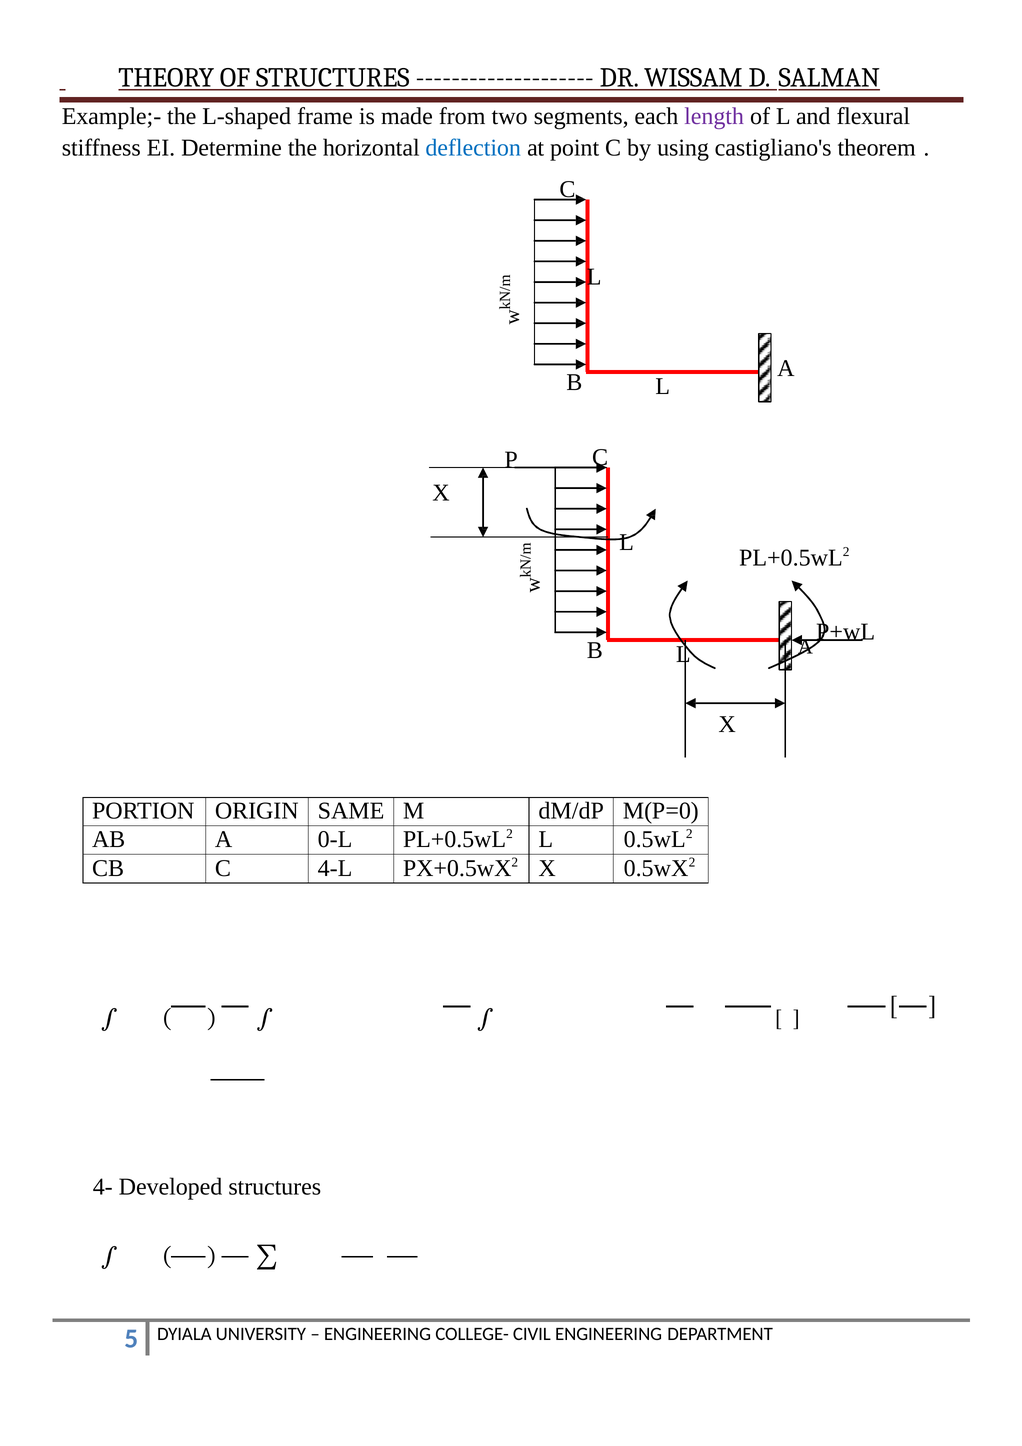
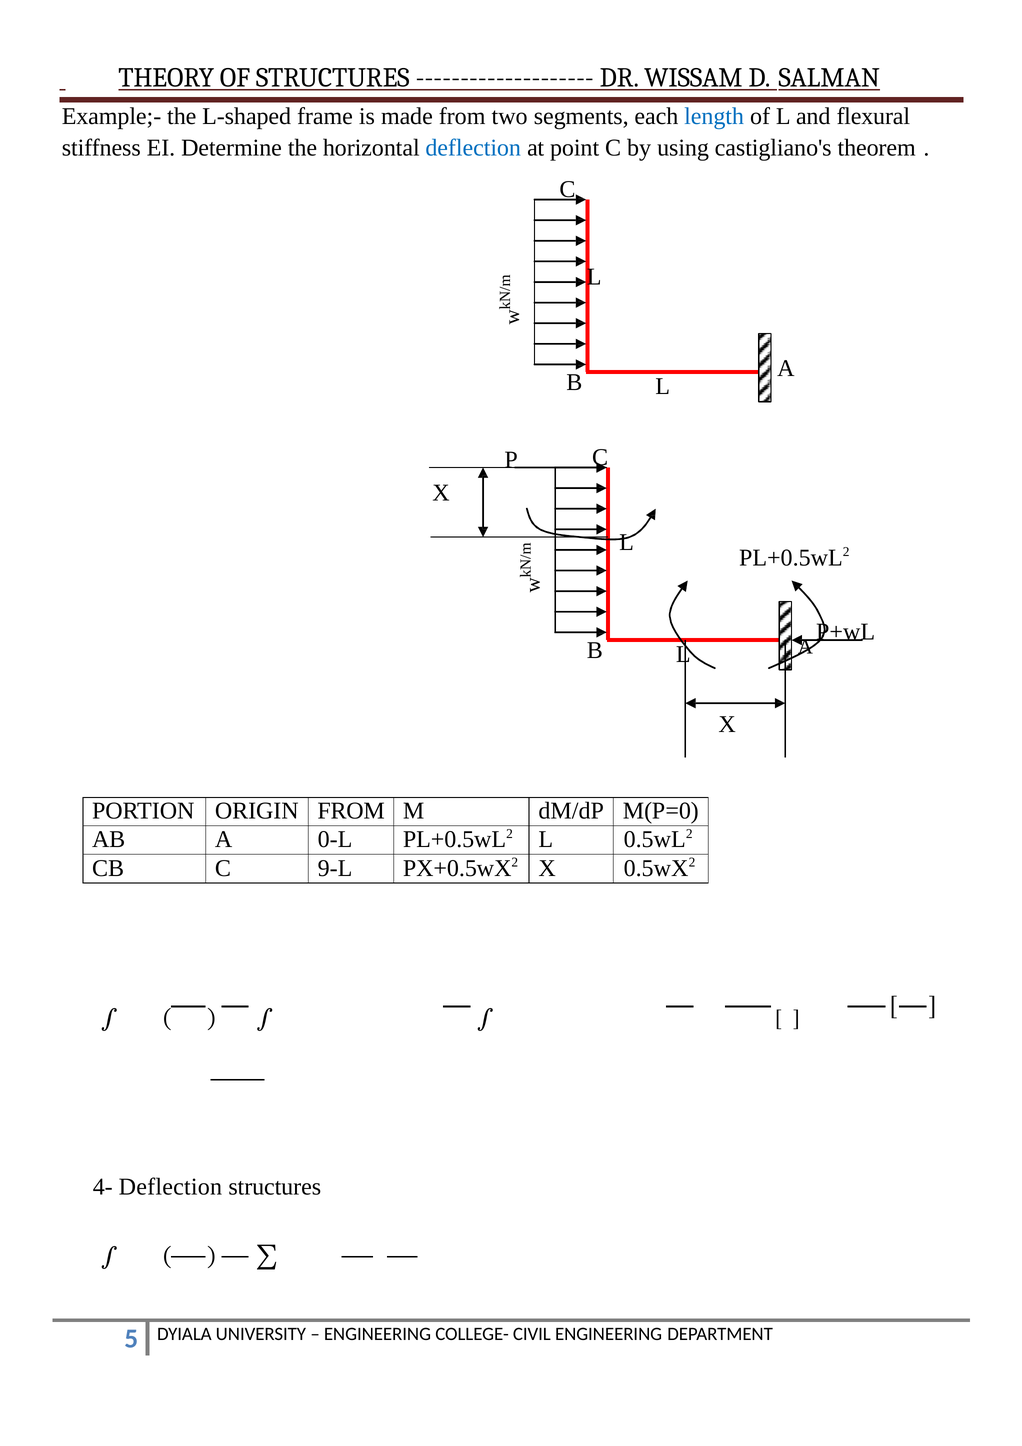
length colour: purple -> blue
ORIGIN SAME: SAME -> FROM
4-L: 4-L -> 9-L
4- Developed: Developed -> Deflection
